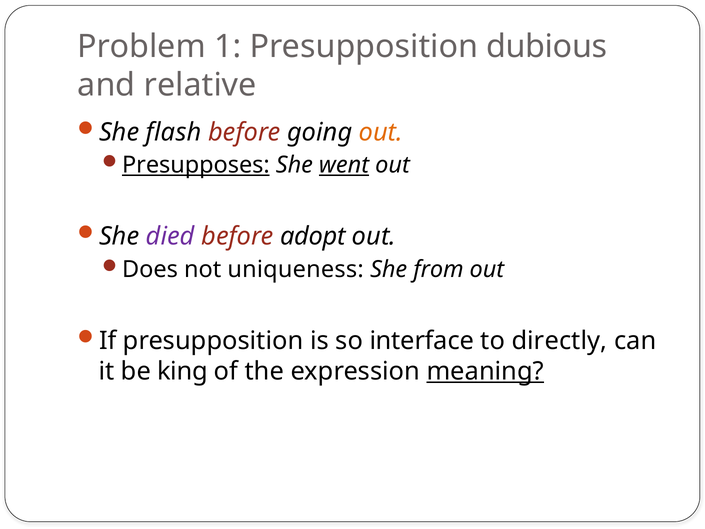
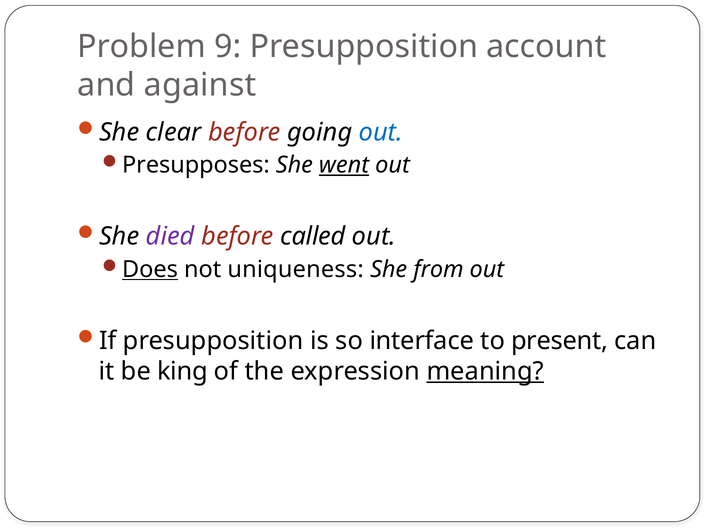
1: 1 -> 9
dubious: dubious -> account
relative: relative -> against
flash: flash -> clear
out at (381, 132) colour: orange -> blue
Presupposes underline: present -> none
adopt: adopt -> called
Does underline: none -> present
directly: directly -> present
